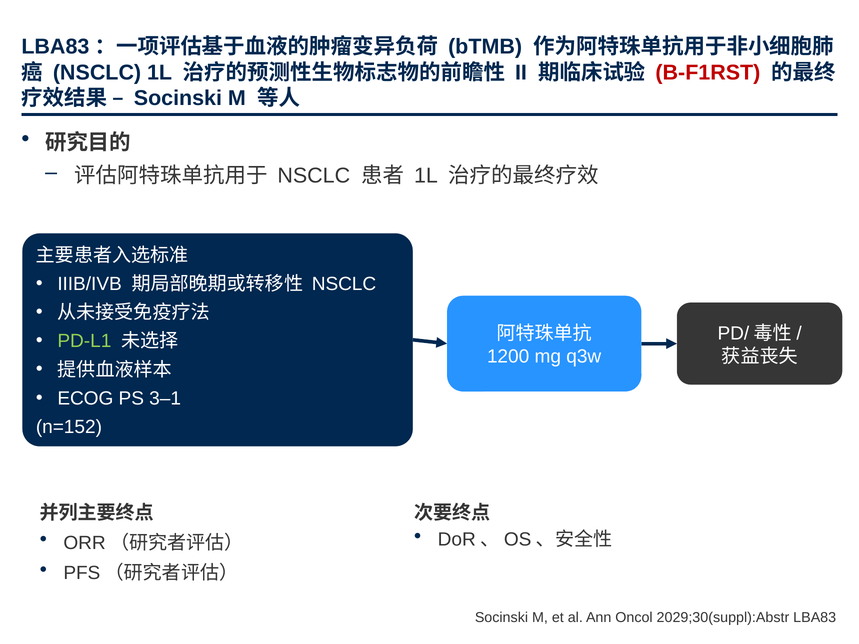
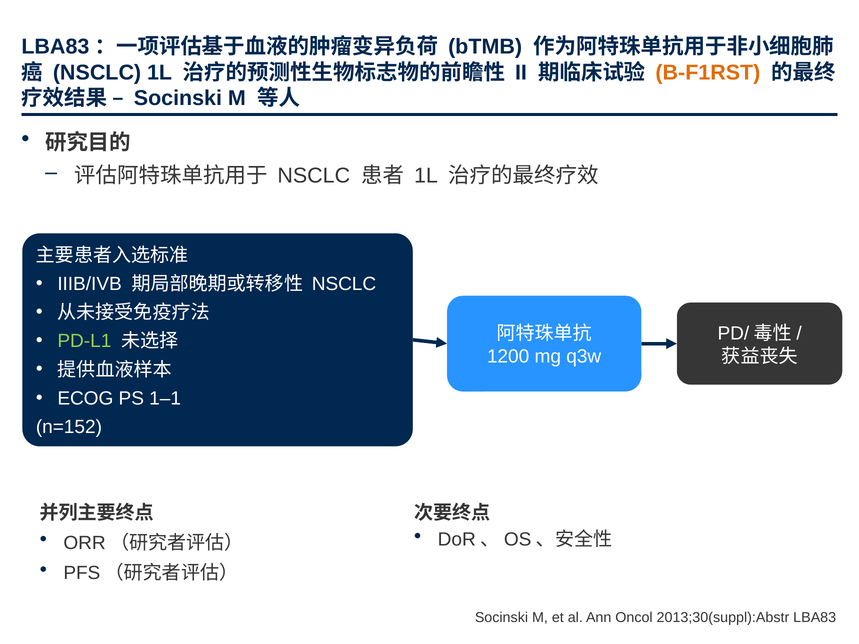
B-F1RST colour: red -> orange
3–1: 3–1 -> 1–1
2029;30(suppl):Abstr: 2029;30(suppl):Abstr -> 2013;30(suppl):Abstr
